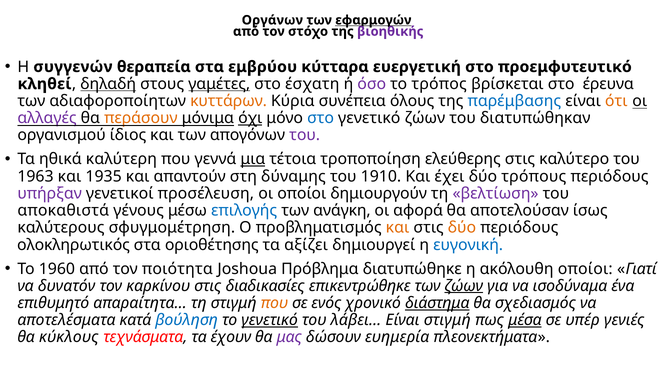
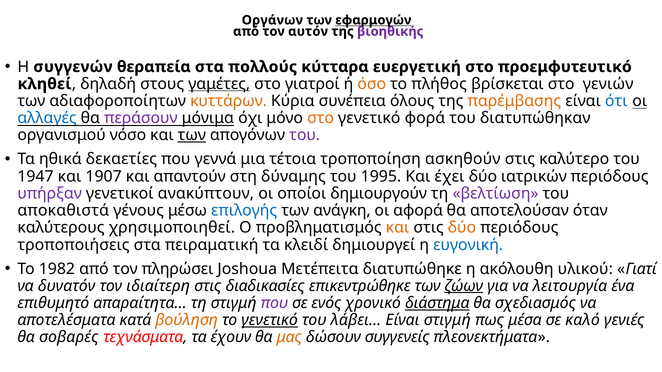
στόχο: στόχο -> αυτόν
εμβρύου: εμβρύου -> πολλούς
δηλαδή underline: present -> none
έσχατη: έσχατη -> γιατροί
όσο colour: purple -> orange
τρόπος: τρόπος -> πλήθος
έρευνα: έρευνα -> γενιών
παρέμβασης colour: blue -> orange
ότι colour: orange -> blue
αλλαγές colour: purple -> blue
περάσουν colour: orange -> purple
όχι underline: present -> none
στο at (321, 118) colour: blue -> orange
γενετικό ζώων: ζώων -> φορά
ίδιος: ίδιος -> νόσο
των at (192, 135) underline: none -> present
καλύτερη: καλύτερη -> δεκαετίες
μια underline: present -> none
ελεύθερης: ελεύθερης -> ασκηθούν
1963: 1963 -> 1947
1935: 1935 -> 1907
1910: 1910 -> 1995
τρόπους: τρόπους -> ιατρικών
προσέλευση: προσέλευση -> ανακύπτουν
ίσως: ίσως -> όταν
σφυγμομέτρηση: σφυγμομέτρηση -> χρησιμοποιηθεί
ολοκληρωτικός: ολοκληρωτικός -> τροποποιήσεις
οριοθέτησης: οριοθέτησης -> πειραματική
αξίζει: αξίζει -> κλειδί
1960: 1960 -> 1982
ποιότητα: ποιότητα -> πληρώσει
Πρόβλημα: Πρόβλημα -> Μετέπειτα
ακόλουθη οποίοι: οποίοι -> υλικού
καρκίνου: καρκίνου -> ιδιαίτερη
ισοδύναμα: ισοδύναμα -> λειτουργία
που at (274, 303) colour: orange -> purple
βούληση colour: blue -> orange
μέσα underline: present -> none
υπέρ: υπέρ -> καλό
κύκλους: κύκλους -> σοβαρές
μας colour: purple -> orange
ευημερία: ευημερία -> συγγενείς
